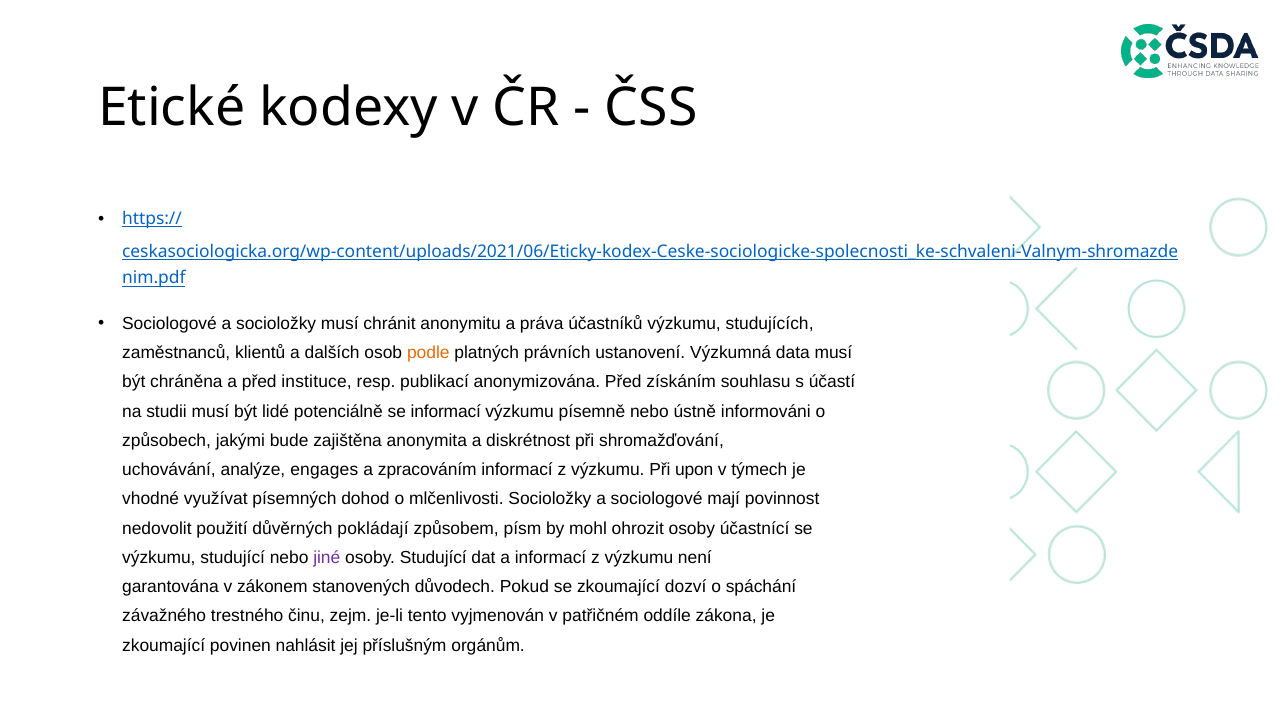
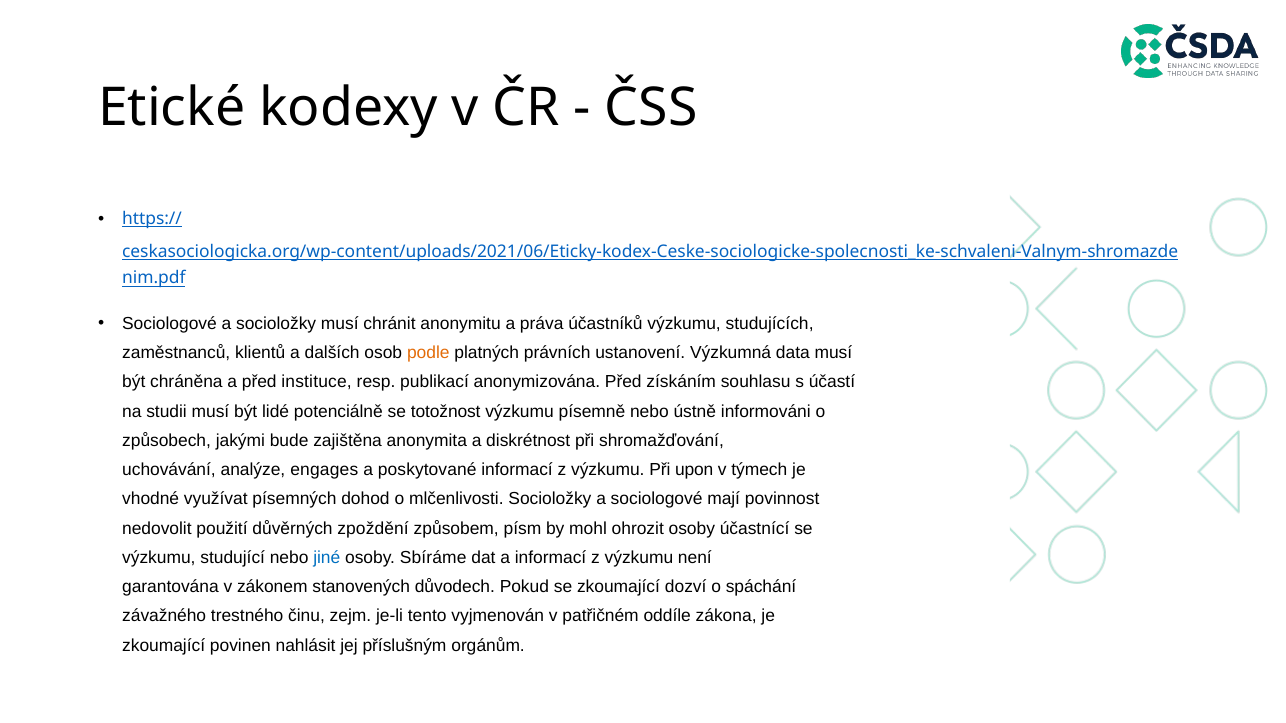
se informací: informací -> totožnost
zpracováním: zpracováním -> poskytované
pokládají: pokládají -> zpoždění
jiné colour: purple -> blue
osoby Studující: Studující -> Sbíráme
